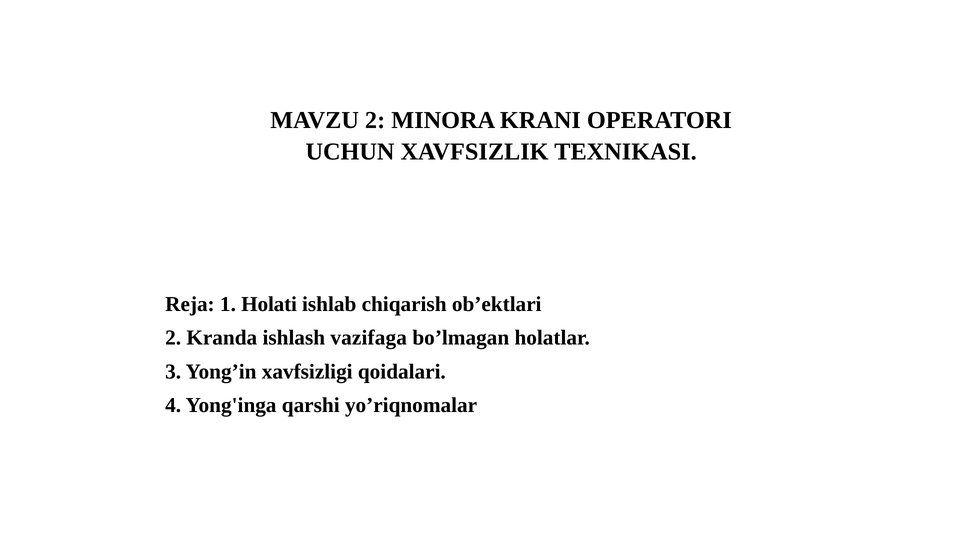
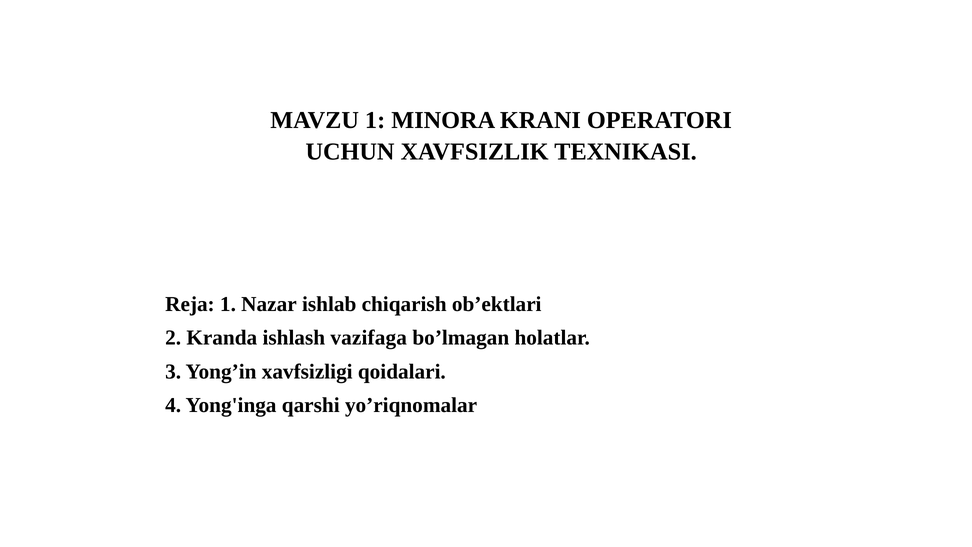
MAVZU 2: 2 -> 1
Holati: Holati -> Nazar
